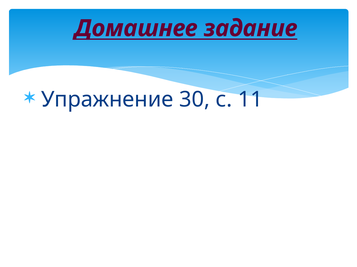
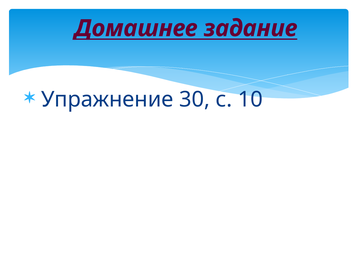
11: 11 -> 10
